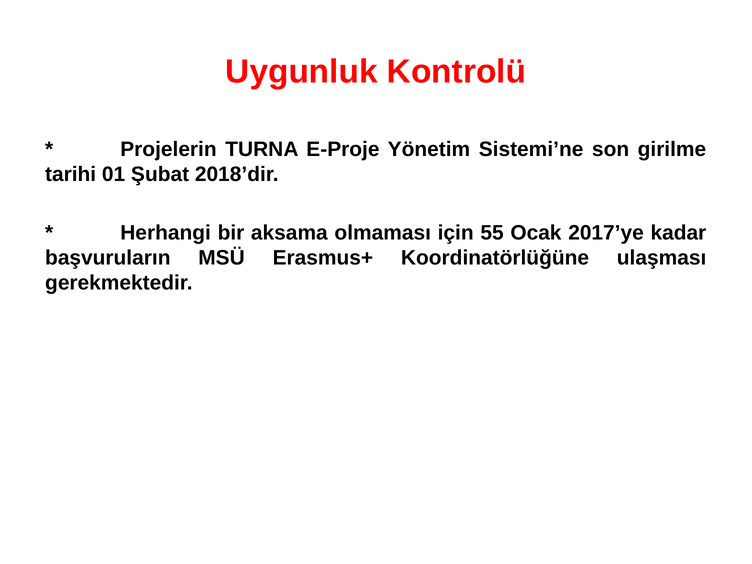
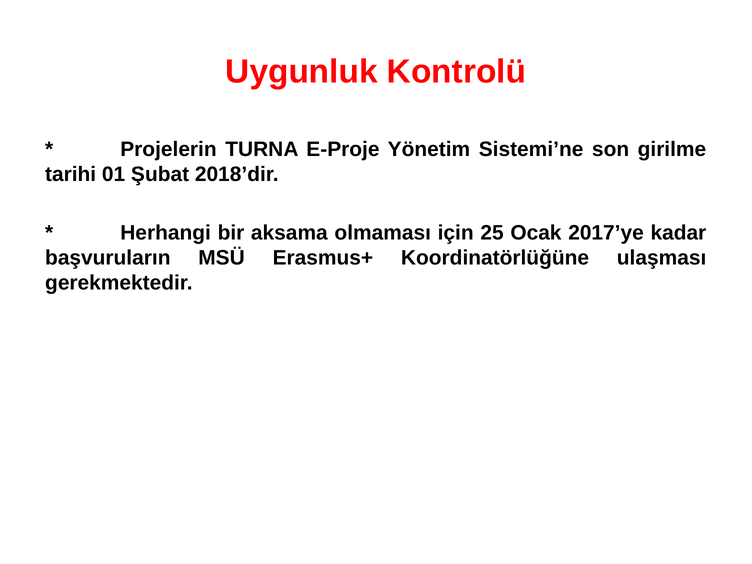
55: 55 -> 25
